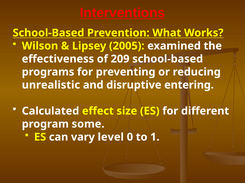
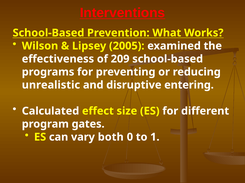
some: some -> gates
level: level -> both
